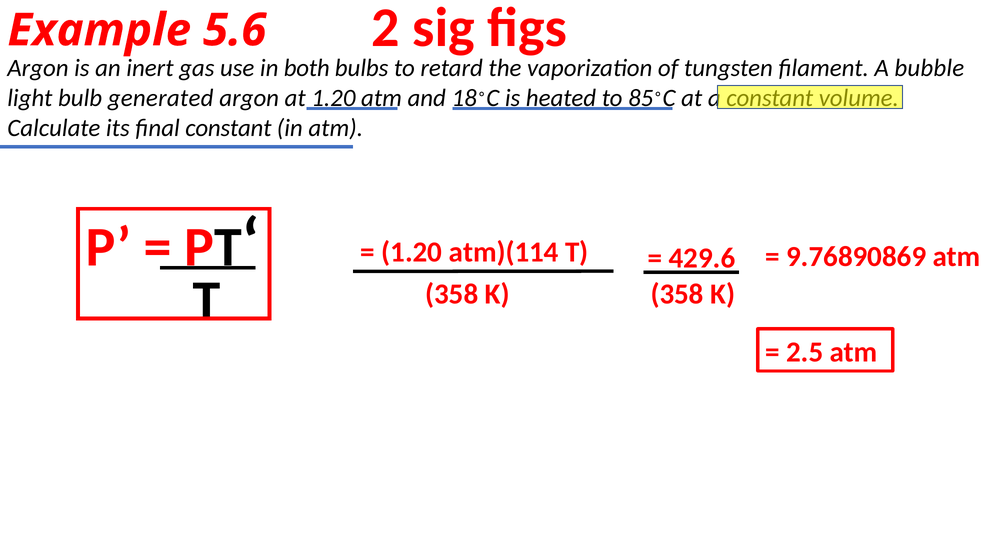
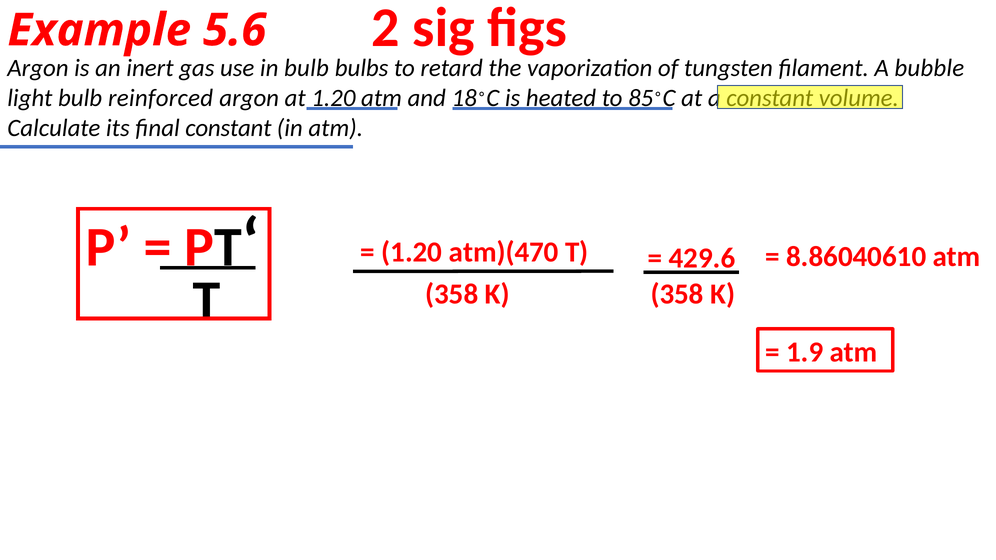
in both: both -> bulb
generated: generated -> reinforced
atm)(114: atm)(114 -> atm)(470
9.76890869: 9.76890869 -> 8.86040610
2.5: 2.5 -> 1.9
